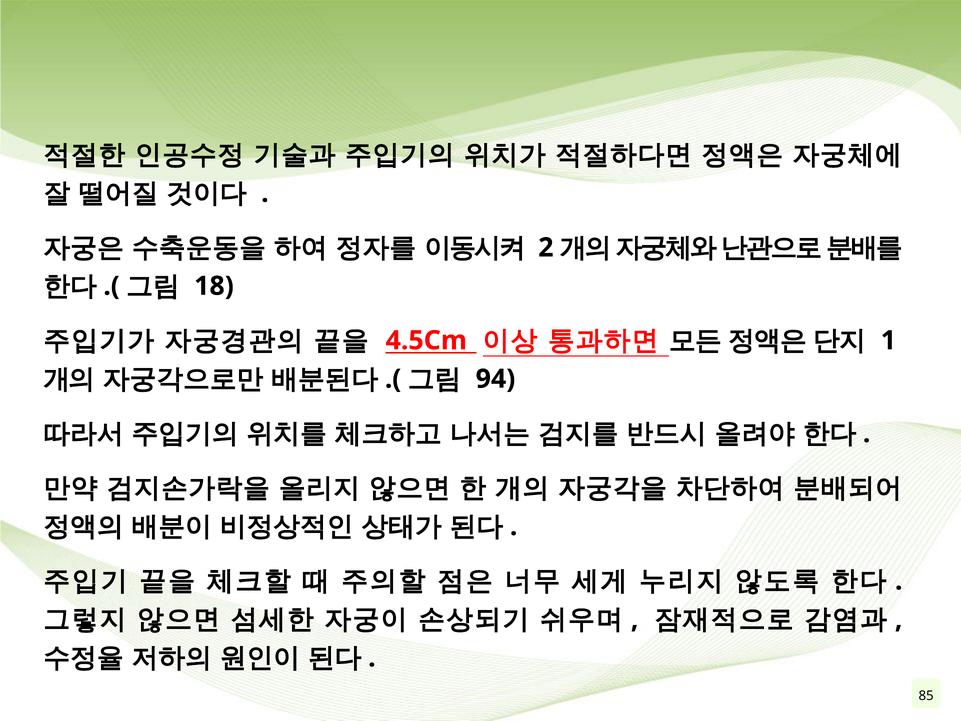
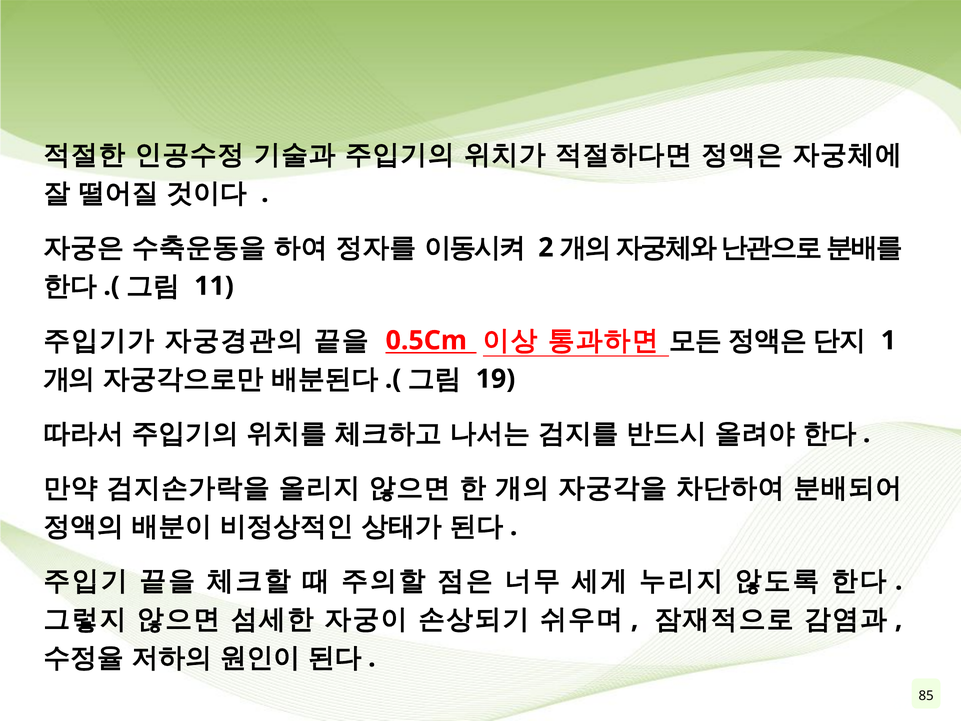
18: 18 -> 11
4.5Cm: 4.5Cm -> 0.5Cm
94: 94 -> 19
